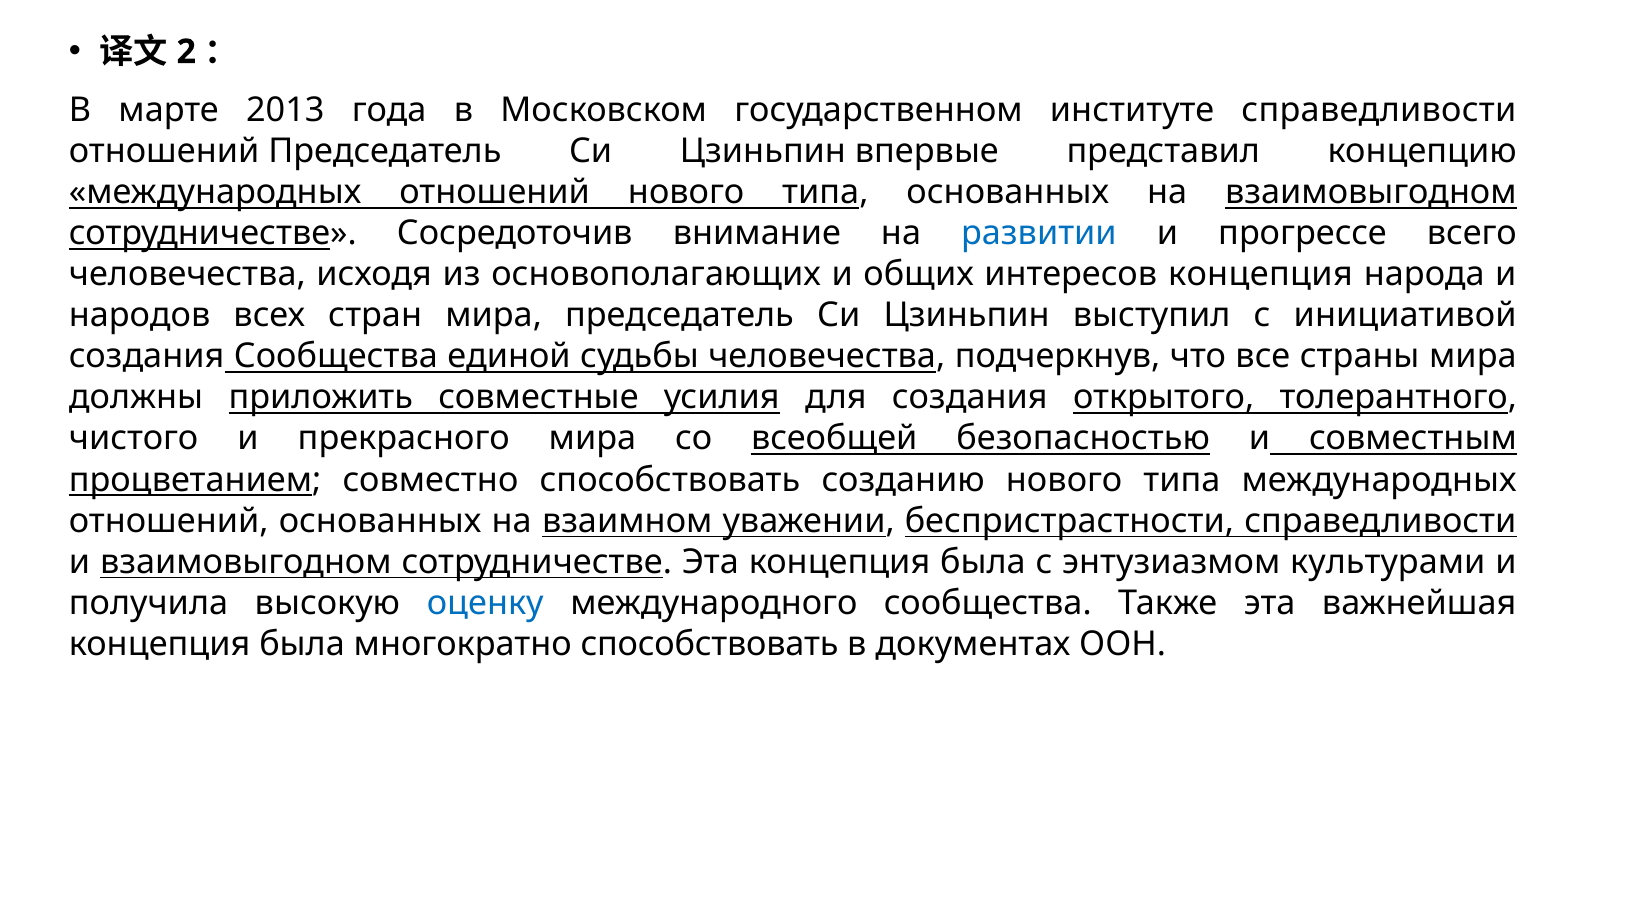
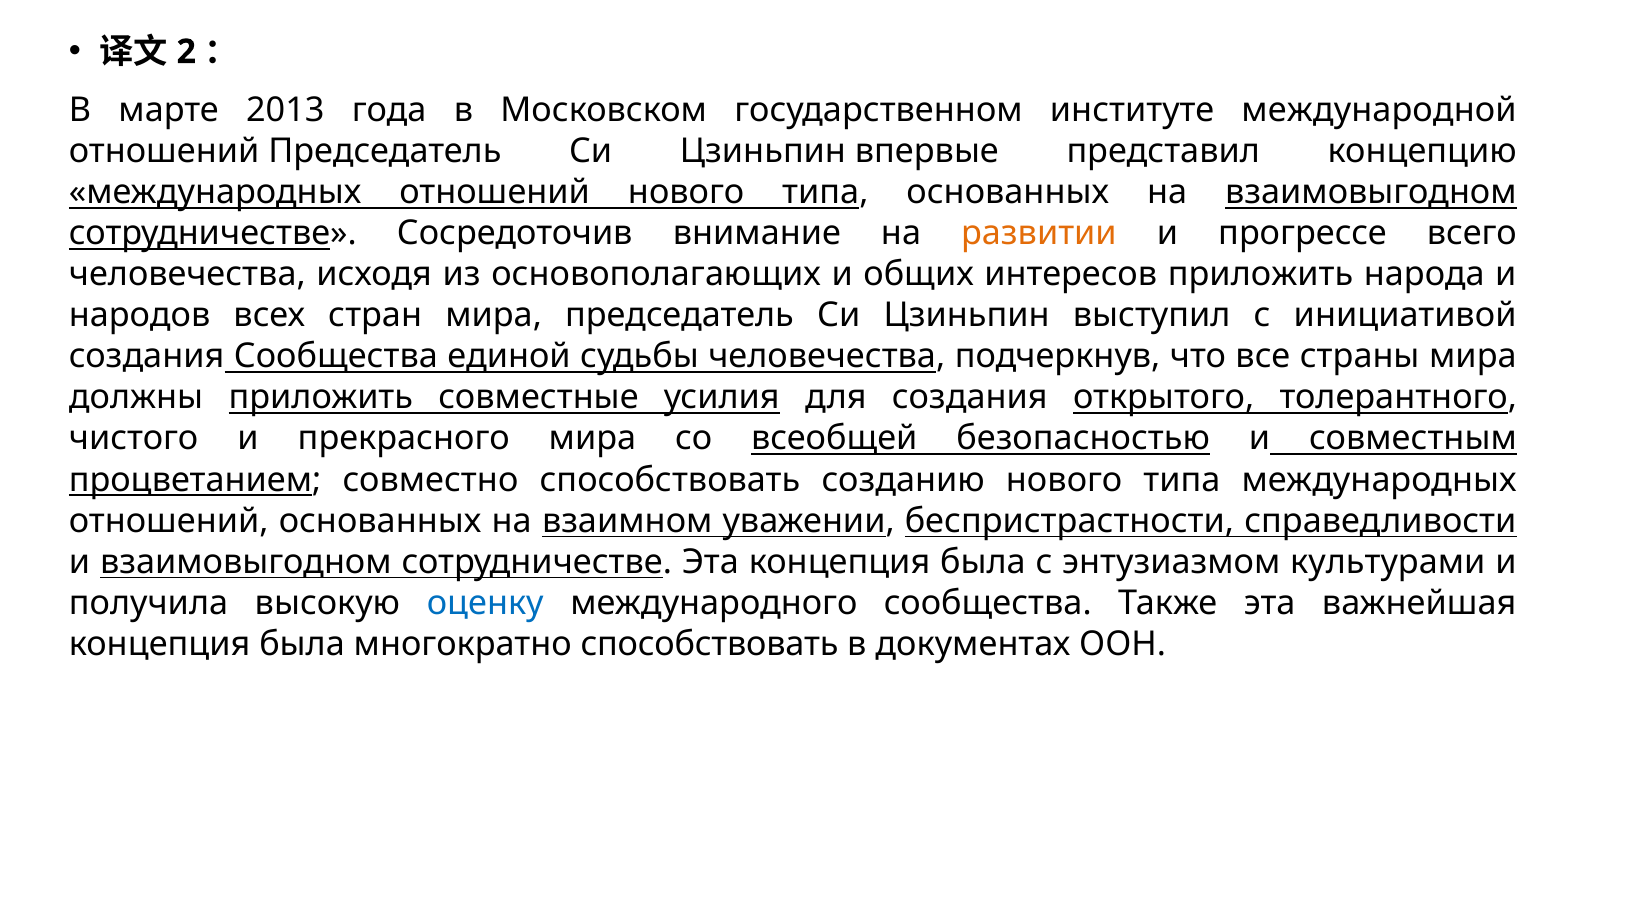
институте справедливости: справедливости -> международной
развитии colour: blue -> orange
интересов концепция: концепция -> приложить
